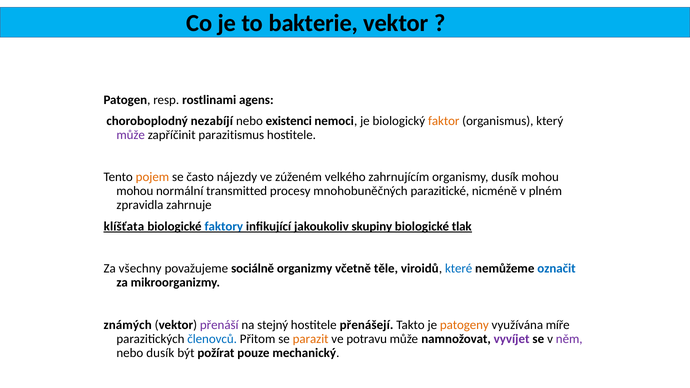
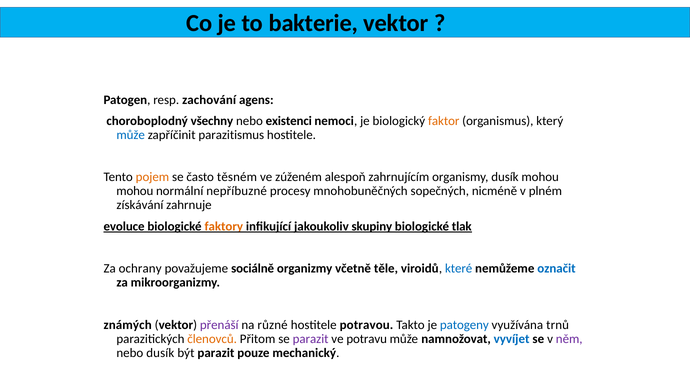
rostlinami: rostlinami -> zachování
nezabíjí: nezabíjí -> všechny
může at (131, 135) colour: purple -> blue
nájezdy: nájezdy -> těsném
velkého: velkého -> alespoň
transmitted: transmitted -> nepříbuzné
parazitické: parazitické -> sopečných
zpravidla: zpravidla -> získávání
klíšťata: klíšťata -> evoluce
faktory colour: blue -> orange
všechny: všechny -> ochrany
stejný: stejný -> různé
přenášejí: přenášejí -> potravou
patogeny colour: orange -> blue
míře: míře -> trnů
členovců colour: blue -> orange
parazit at (311, 339) colour: orange -> purple
vyvíjet colour: purple -> blue
být požírat: požírat -> parazit
